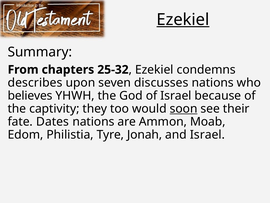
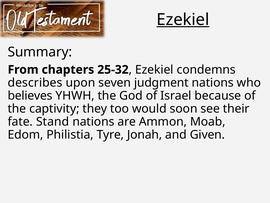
discusses: discusses -> judgment
soon underline: present -> none
Dates: Dates -> Stand
and Israel: Israel -> Given
